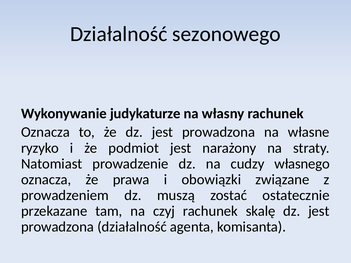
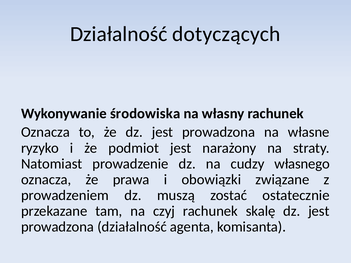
sezonowego: sezonowego -> dotyczących
judykaturze: judykaturze -> środowiska
